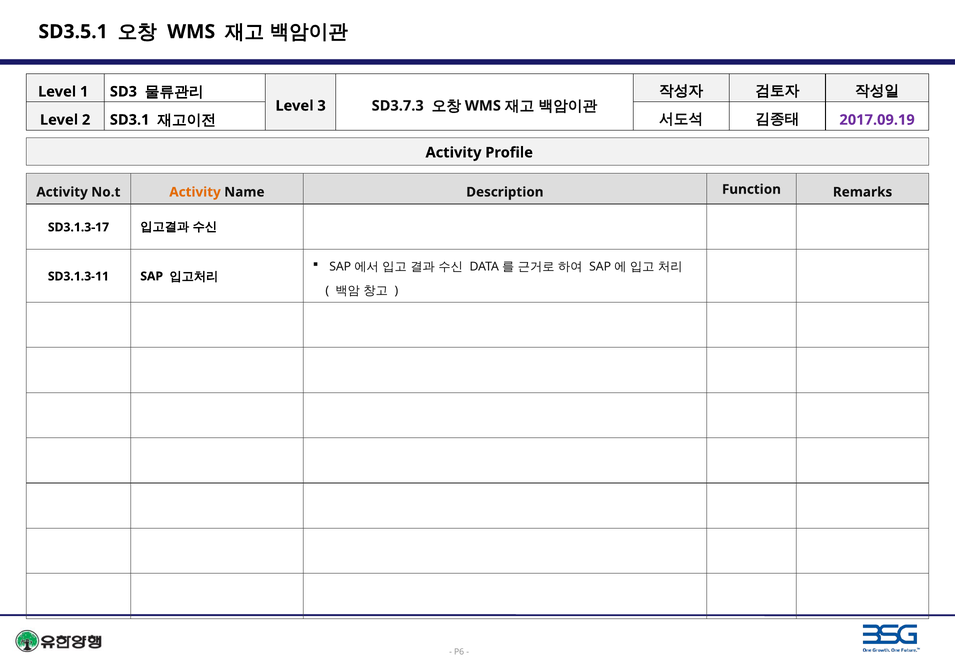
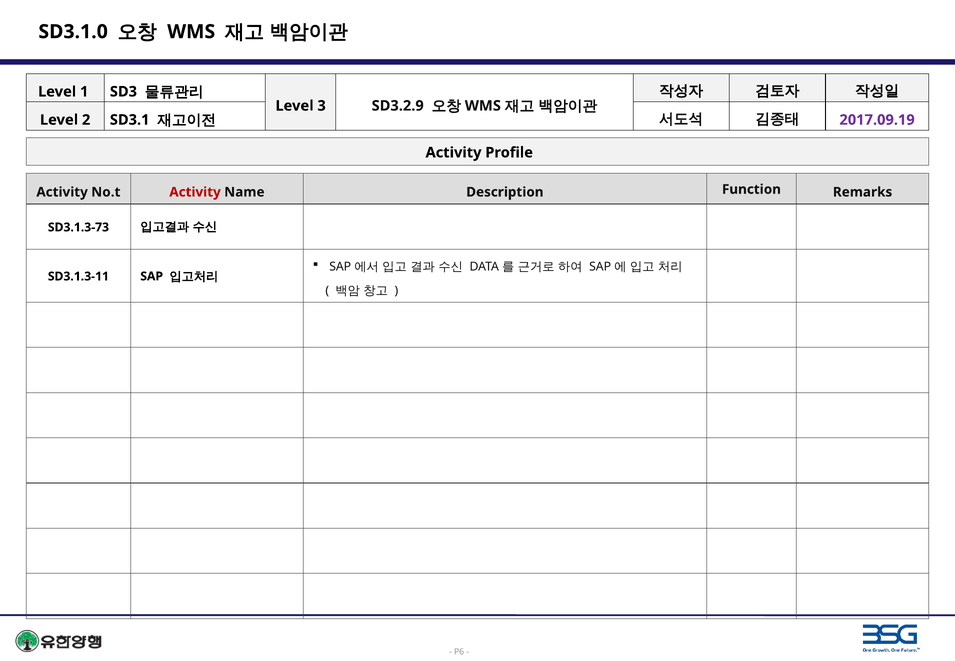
SD3.5.1: SD3.5.1 -> SD3.1.0
SD3.7.3: SD3.7.3 -> SD3.2.9
Activity at (195, 192) colour: orange -> red
SD3.1.3-17: SD3.1.3-17 -> SD3.1.3-73
